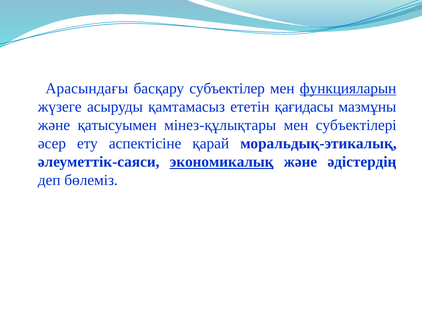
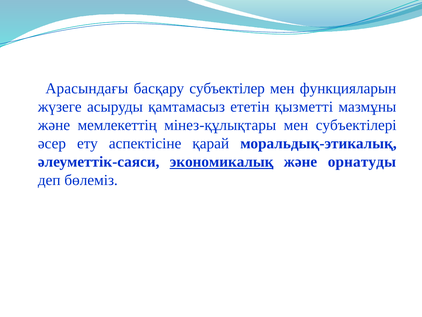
функцияларын underline: present -> none
қағидасы: қағидасы -> қызметті
қатысуымен: қатысуымен -> мемлекеттің
әдістердің: әдістердің -> орнатуды
